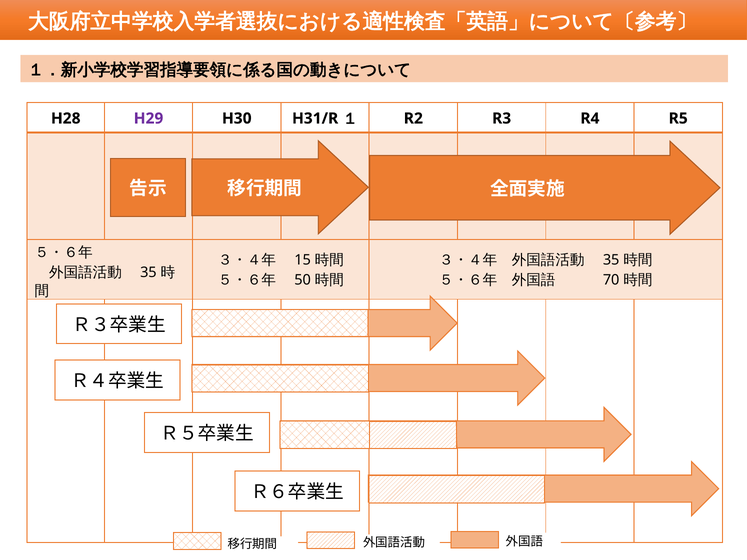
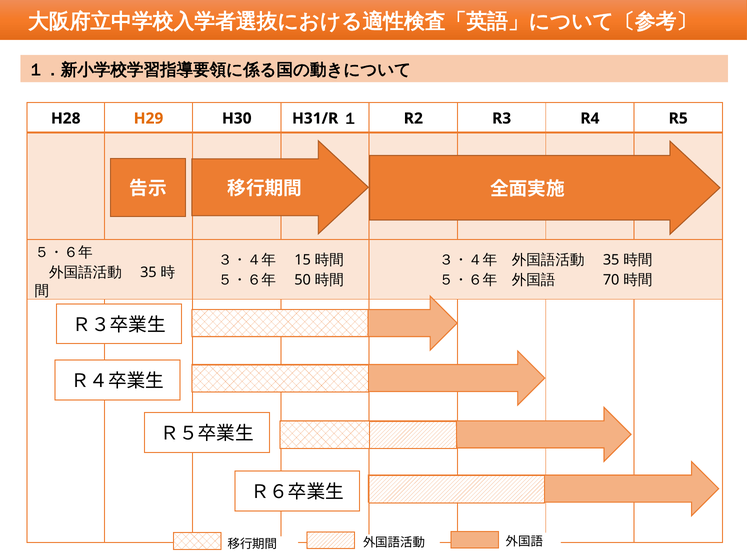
H29 colour: purple -> orange
